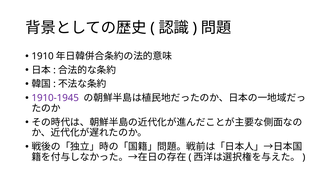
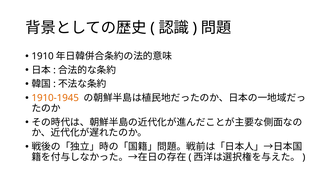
1910-1945 colour: purple -> orange
